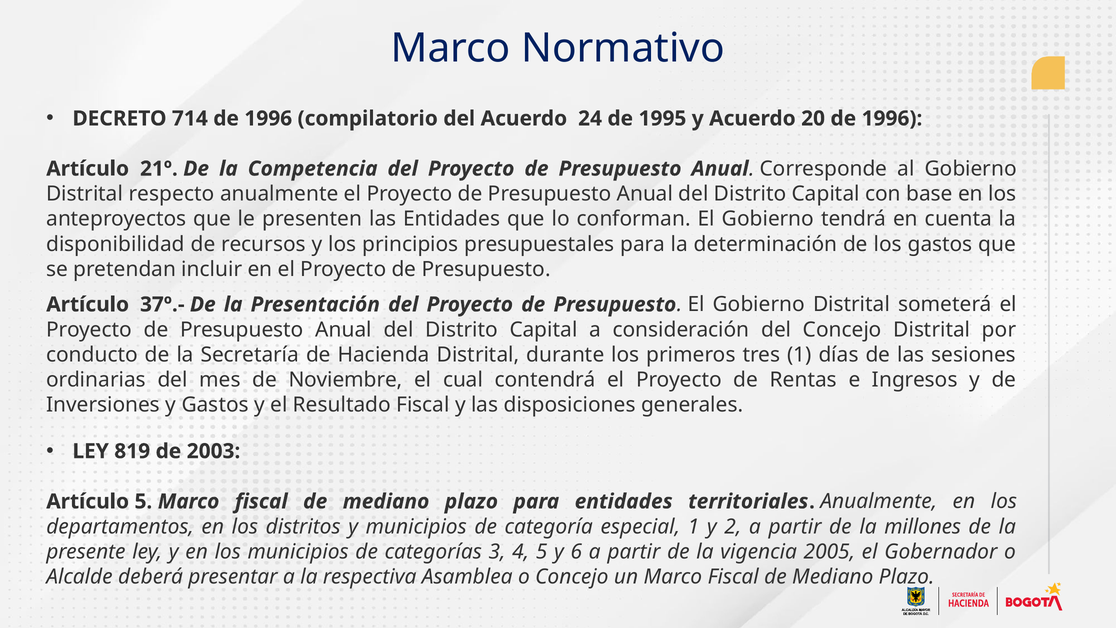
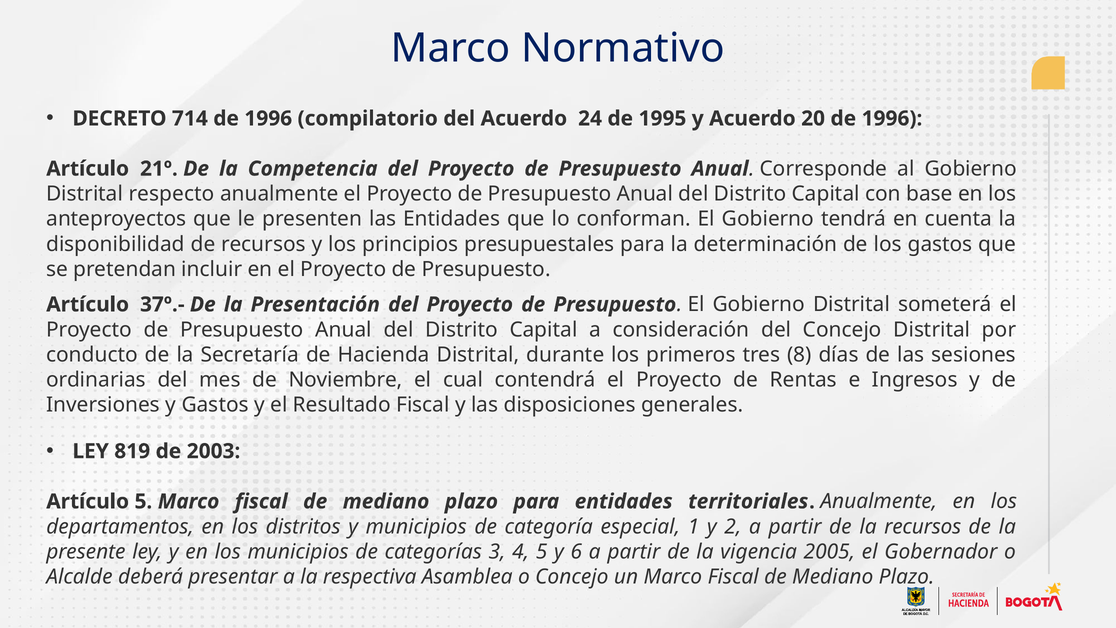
tres 1: 1 -> 8
la millones: millones -> recursos
